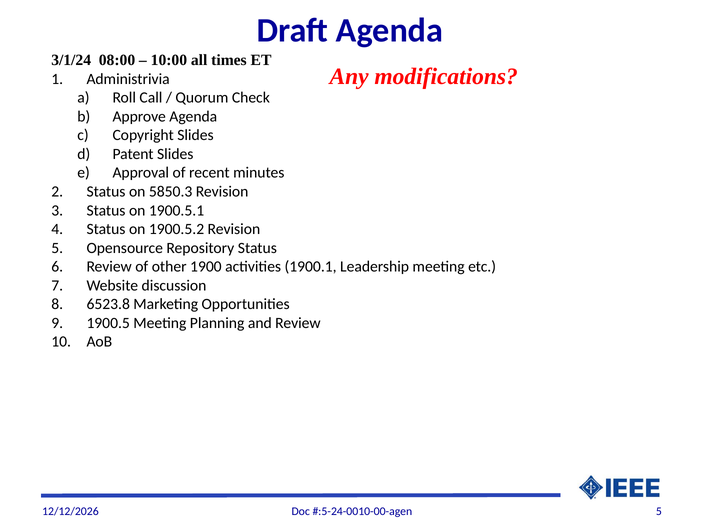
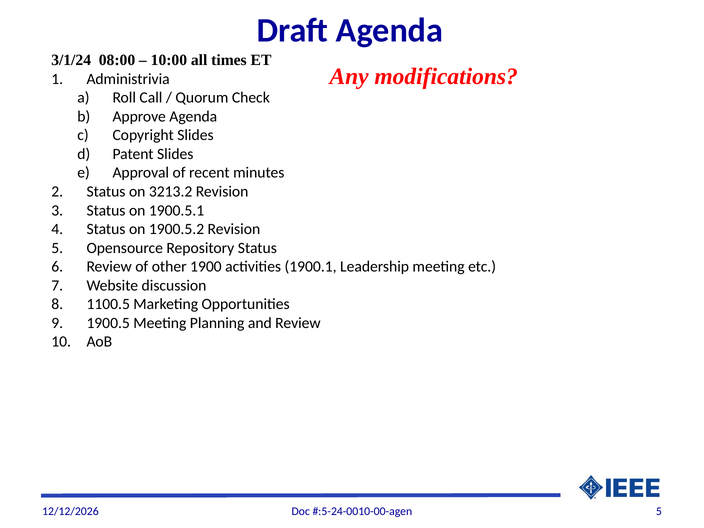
5850.3: 5850.3 -> 3213.2
6523.8: 6523.8 -> 1100.5
